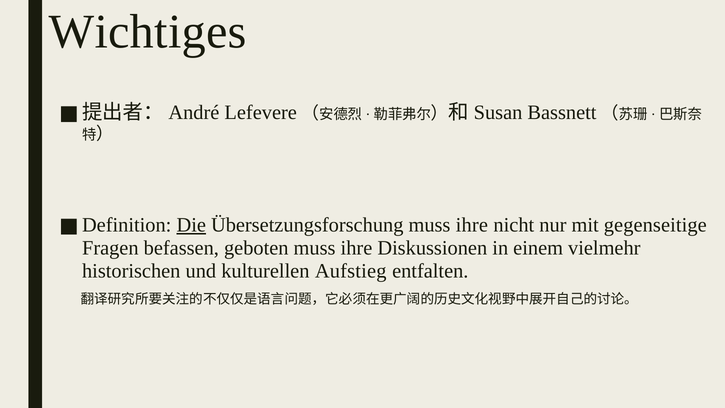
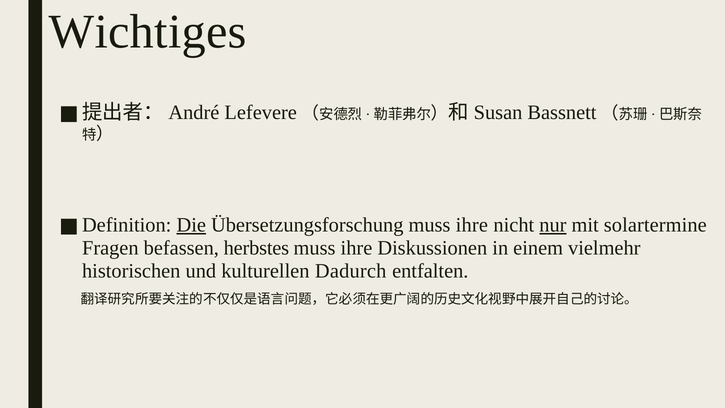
nur underline: none -> present
gegenseitige: gegenseitige -> solartermine
geboten: geboten -> herbstes
Aufstieg: Aufstieg -> Dadurch
